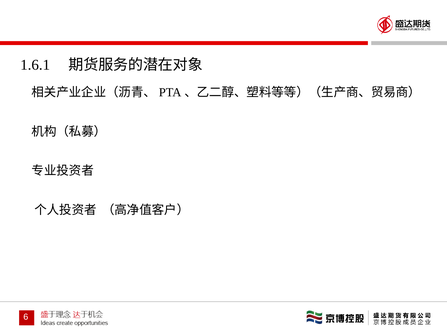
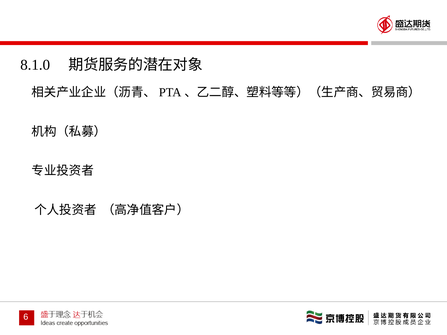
1.6.1: 1.6.1 -> 8.1.0
